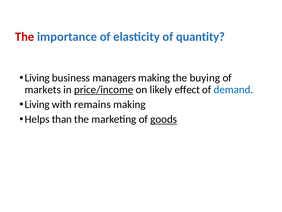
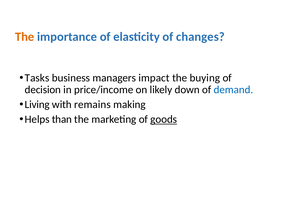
The at (25, 37) colour: red -> orange
quantity: quantity -> changes
Living at (37, 78): Living -> Tasks
managers making: making -> impact
markets: markets -> decision
price/income underline: present -> none
effect: effect -> down
